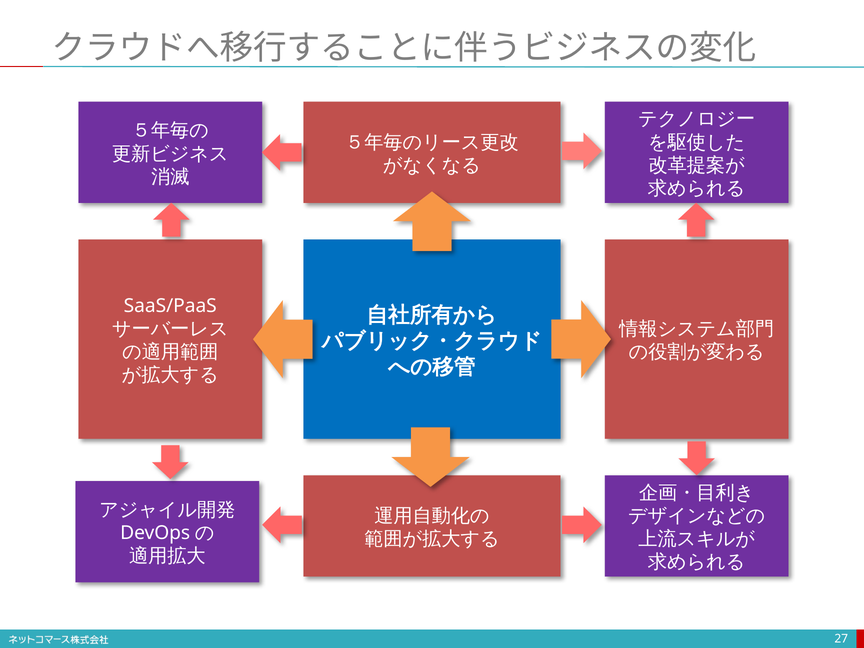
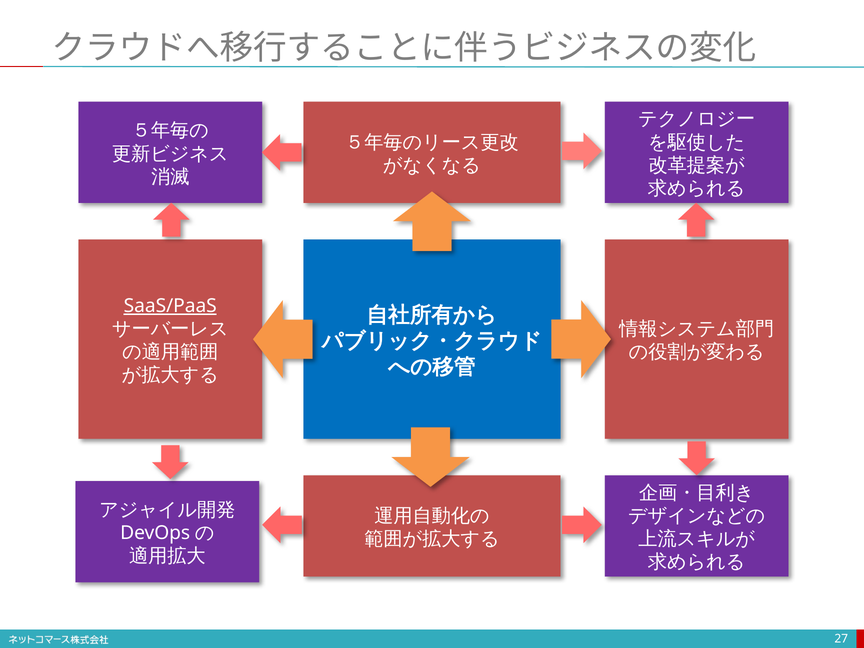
SaaS/PaaS underline: none -> present
